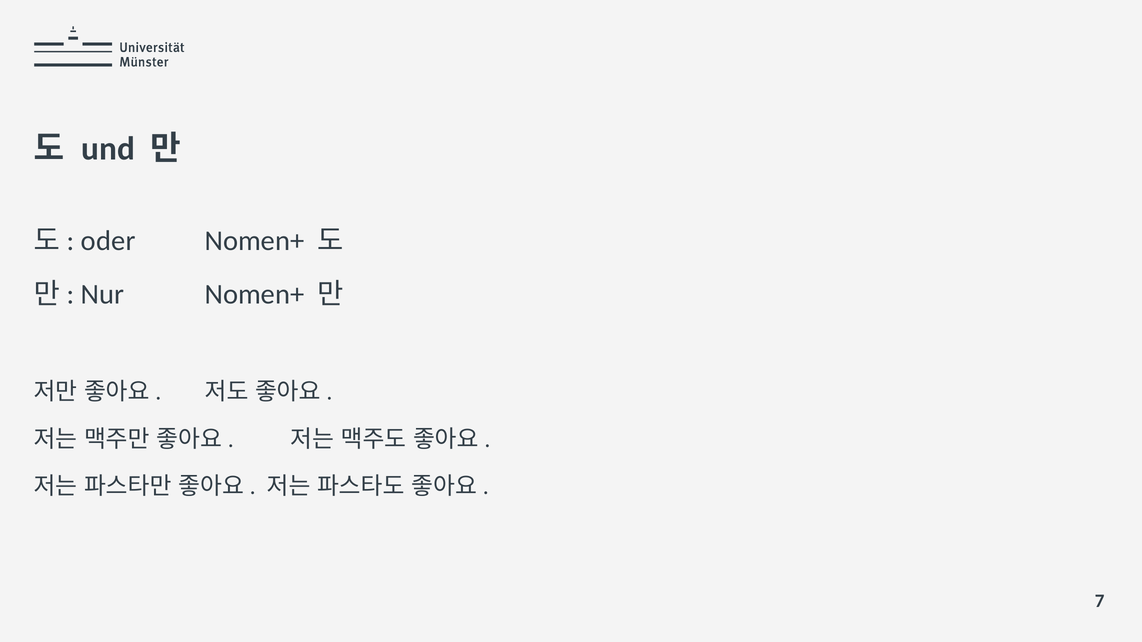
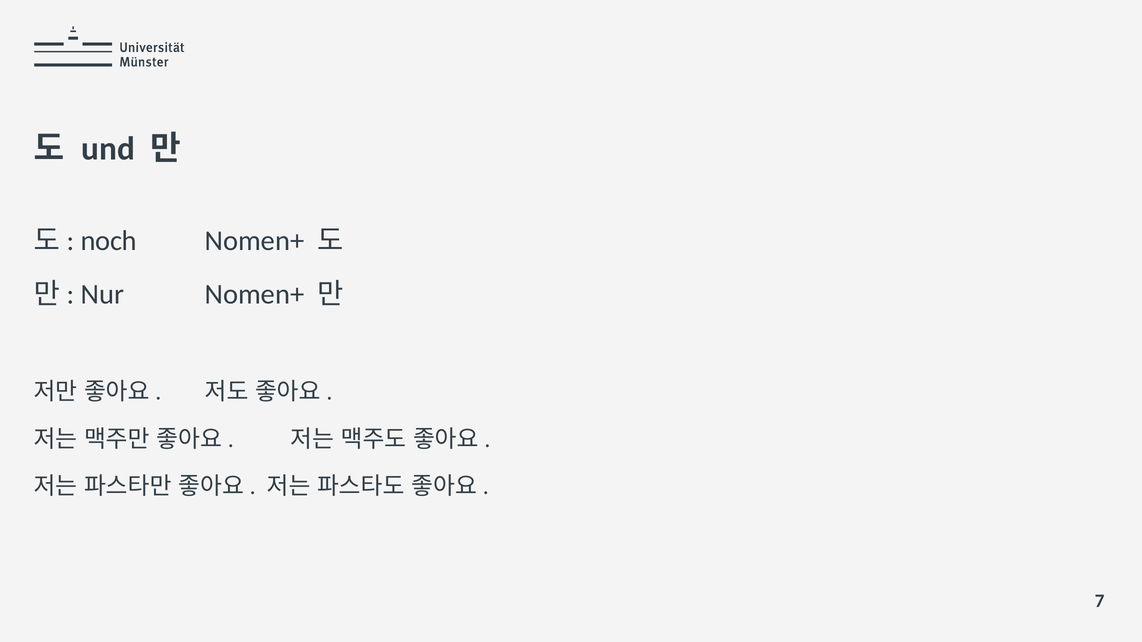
oder: oder -> noch
